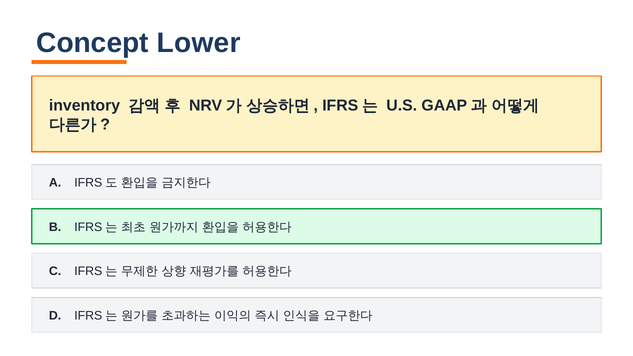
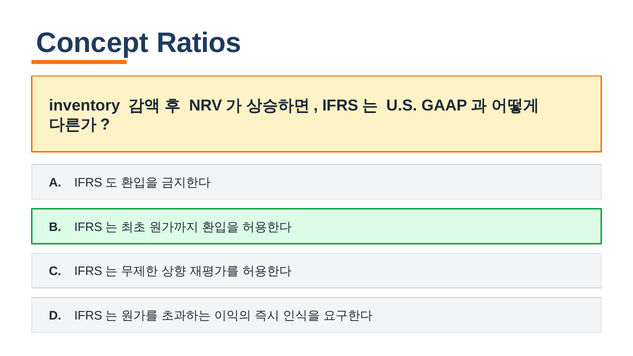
Lower: Lower -> Ratios
